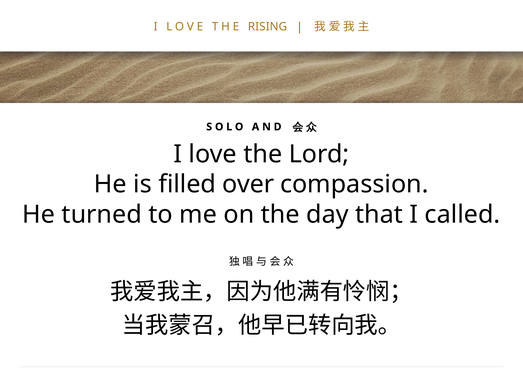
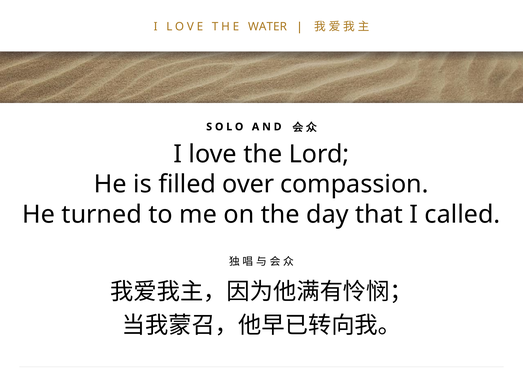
RISING: RISING -> WATER
